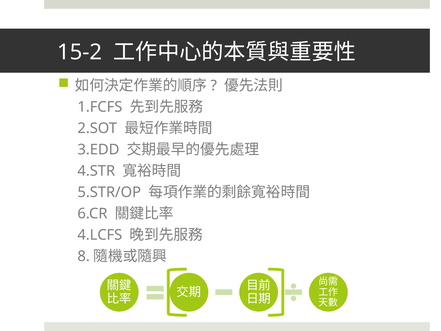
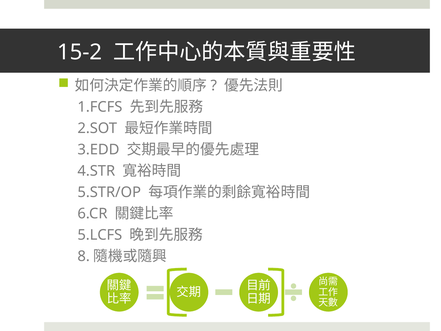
4.LCFS: 4.LCFS -> 5.LCFS
